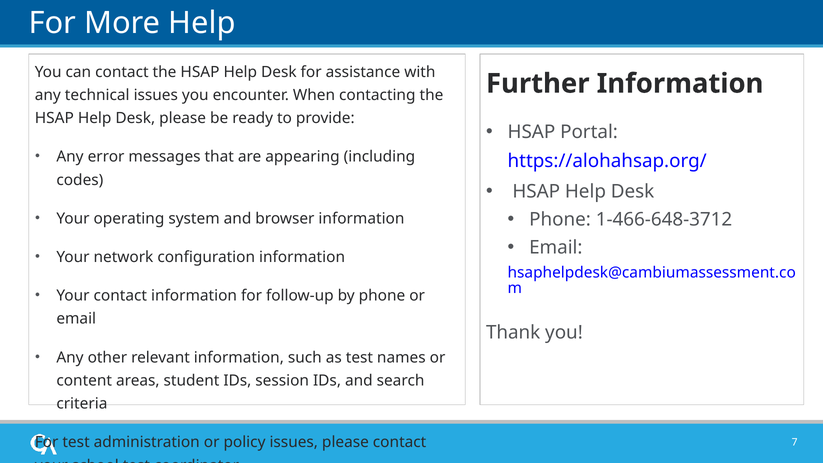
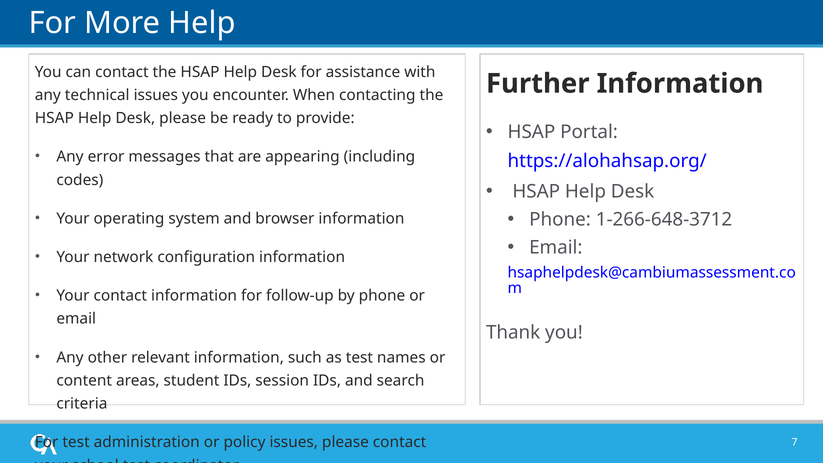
1-466-648-3712: 1-466-648-3712 -> 1-266-648-3712
